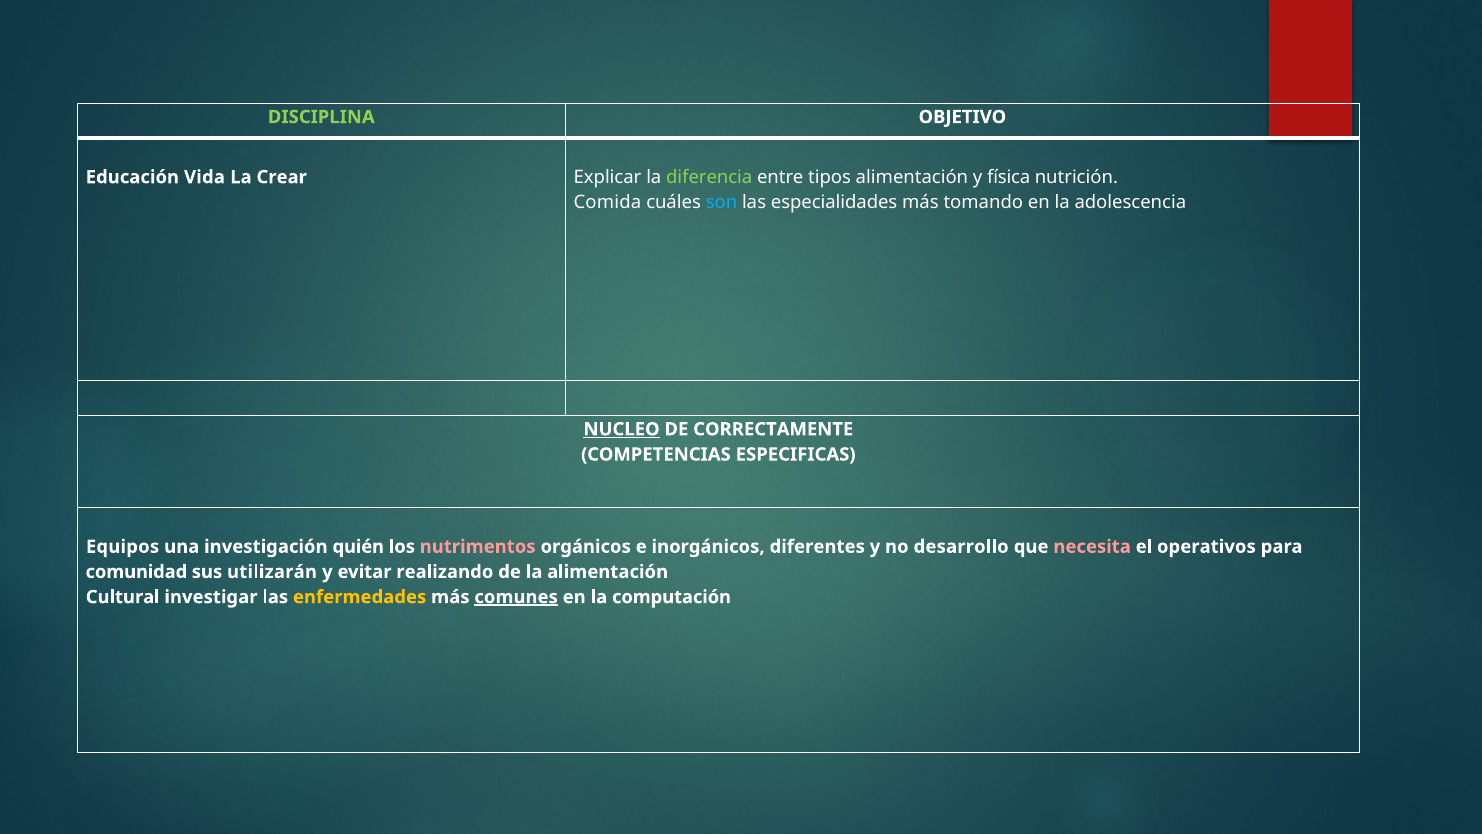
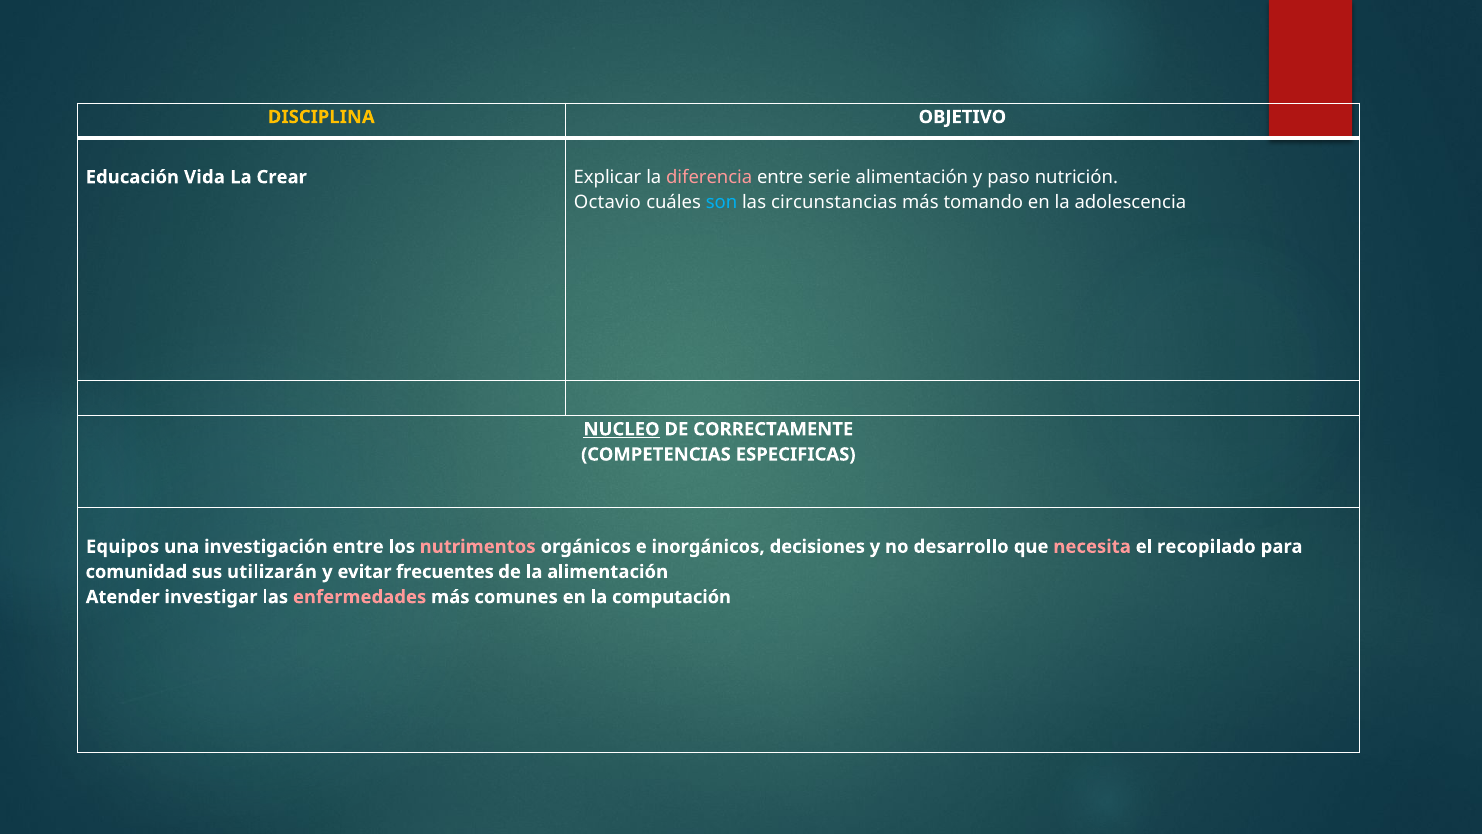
DISCIPLINA colour: light green -> yellow
diferencia colour: light green -> pink
tipos: tipos -> serie
física: física -> paso
Comida: Comida -> Octavio
especialidades: especialidades -> circunstancias
investigación quién: quién -> entre
diferentes: diferentes -> decisiones
operativos: operativos -> recopilado
realizando: realizando -> frecuentes
Cultural: Cultural -> Atender
enfermedades colour: yellow -> pink
comunes underline: present -> none
